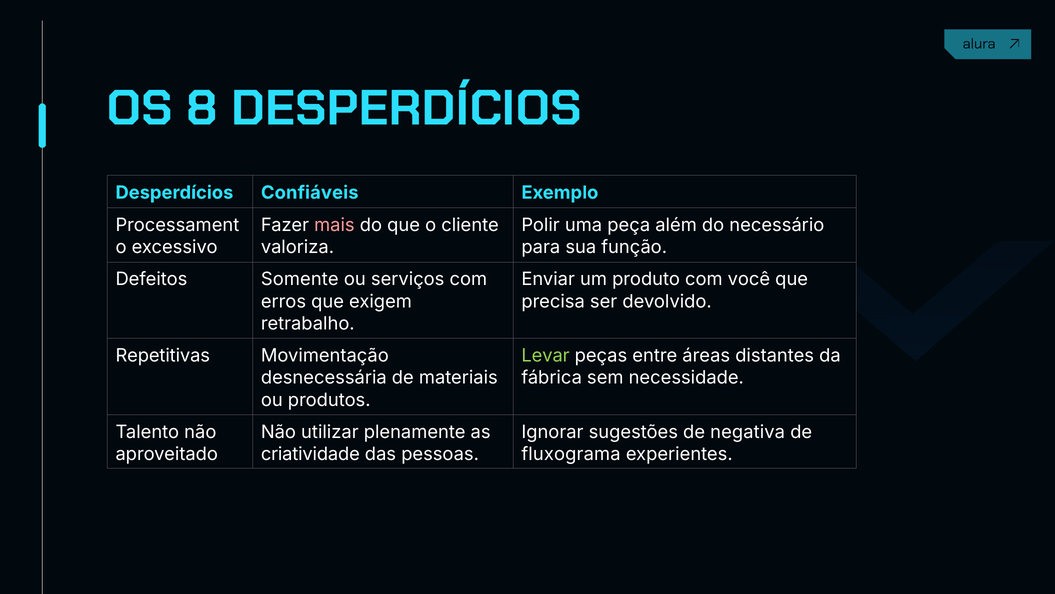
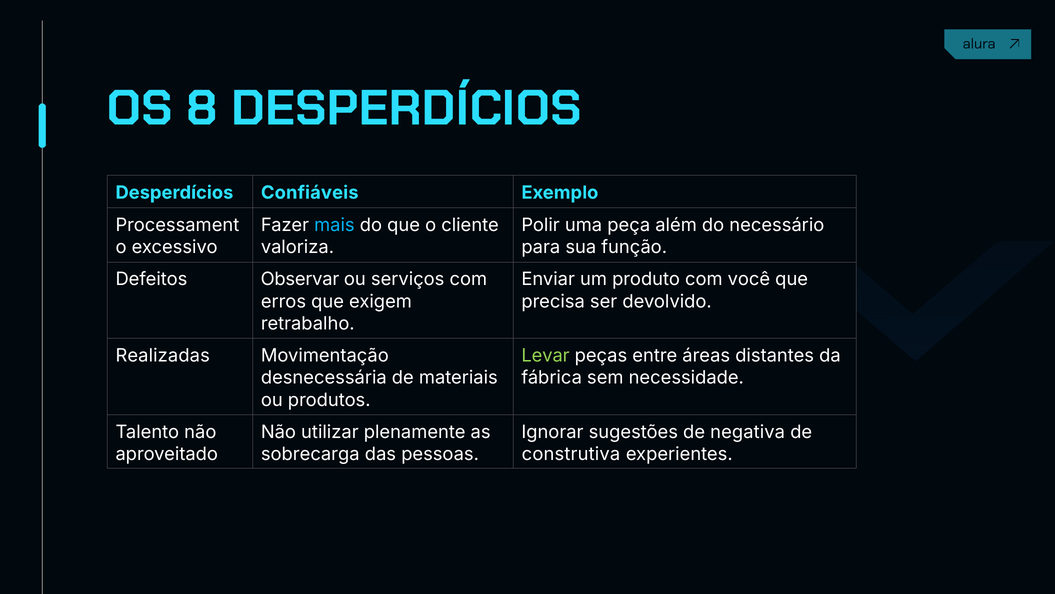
mais colour: pink -> light blue
Somente: Somente -> Observar
Repetitivas: Repetitivas -> Realizadas
criatividade: criatividade -> sobrecarga
fluxograma: fluxograma -> construtiva
